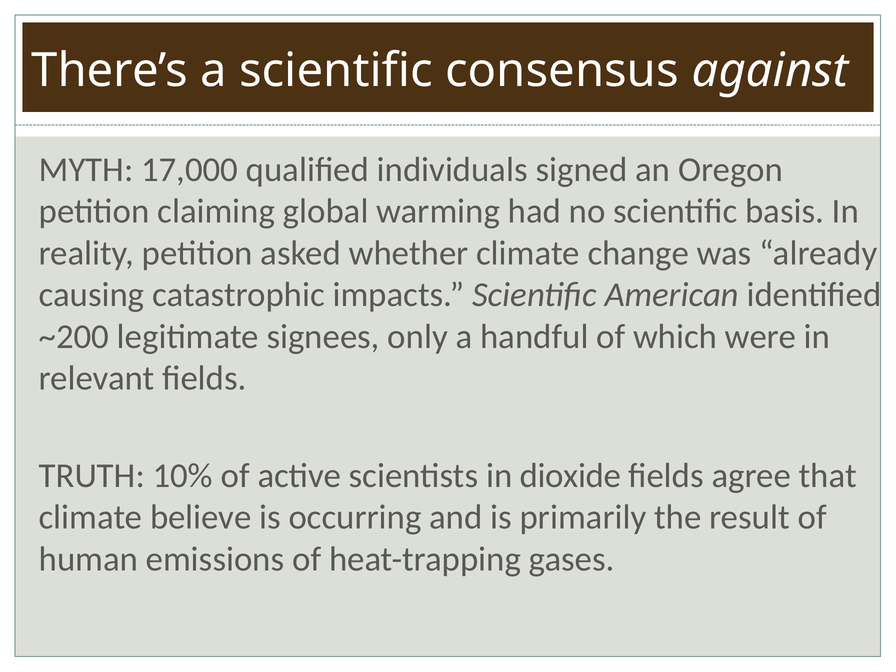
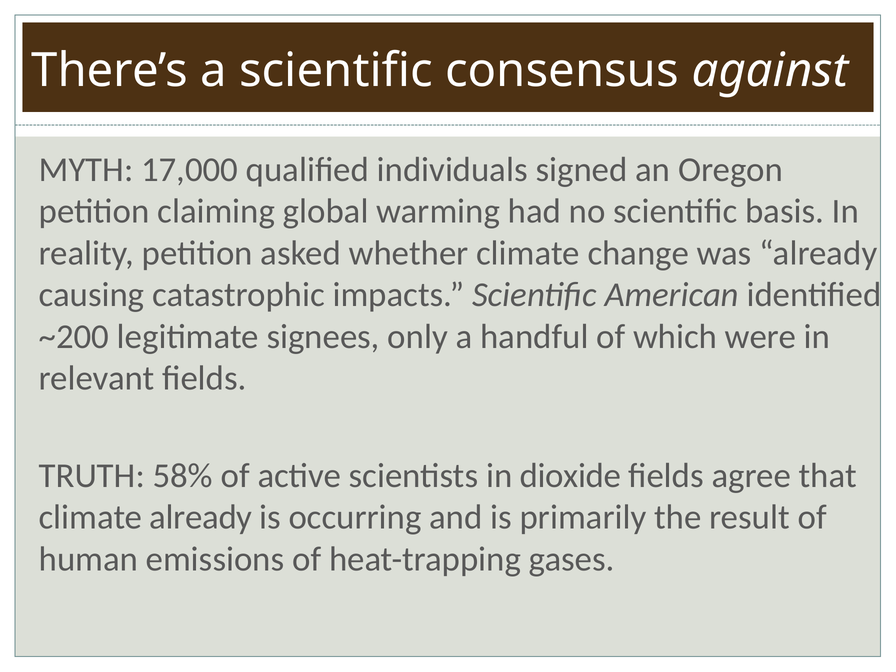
10%: 10% -> 58%
climate believe: believe -> already
